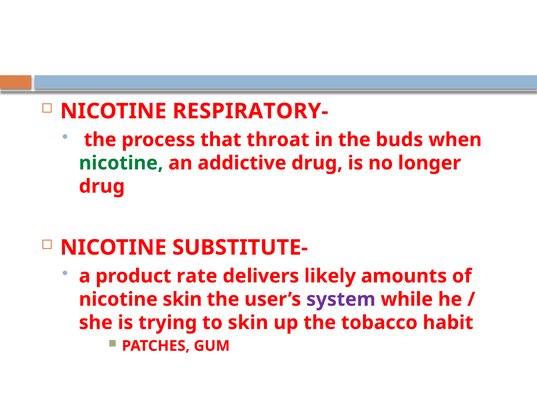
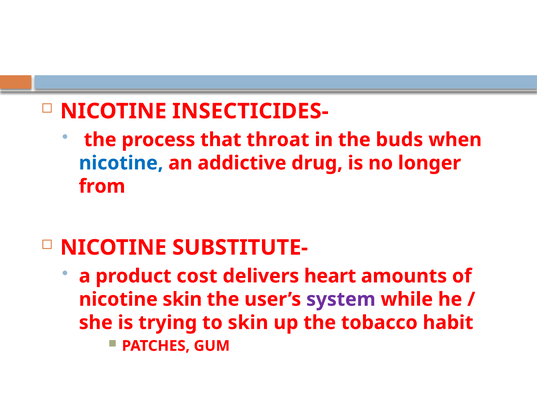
RESPIRATORY-: RESPIRATORY- -> INSECTICIDES-
nicotine at (121, 163) colour: green -> blue
drug at (102, 186): drug -> from
rate: rate -> cost
likely: likely -> heart
